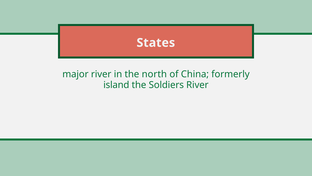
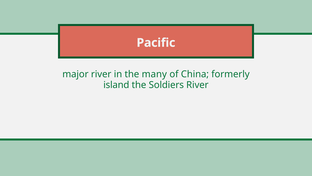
States: States -> Pacific
north: north -> many
